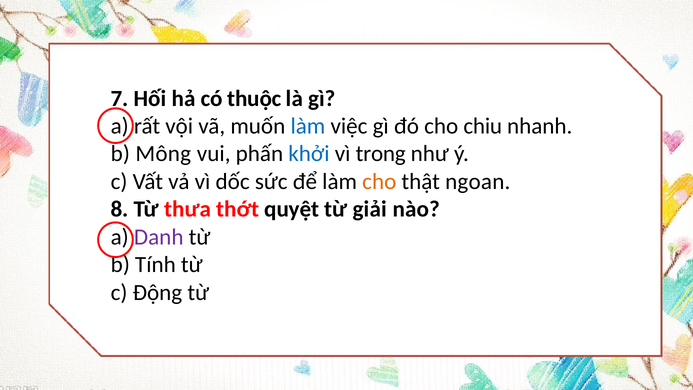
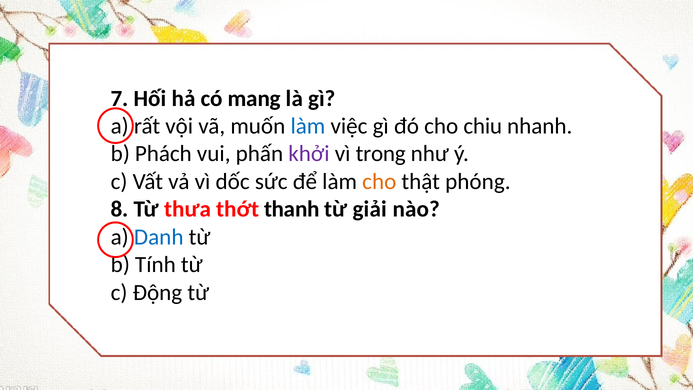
thuộc: thuộc -> mang
Mông: Mông -> Phách
khởi colour: blue -> purple
ngoan: ngoan -> phóng
quyệt: quyệt -> thanh
Danh colour: purple -> blue
